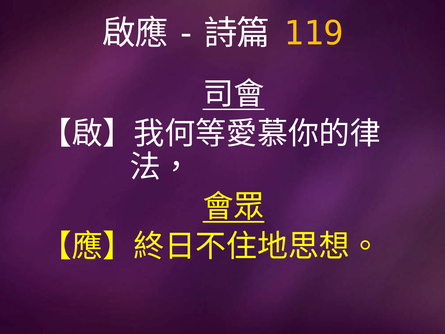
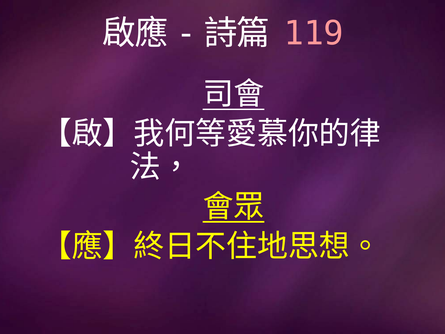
119 colour: yellow -> pink
